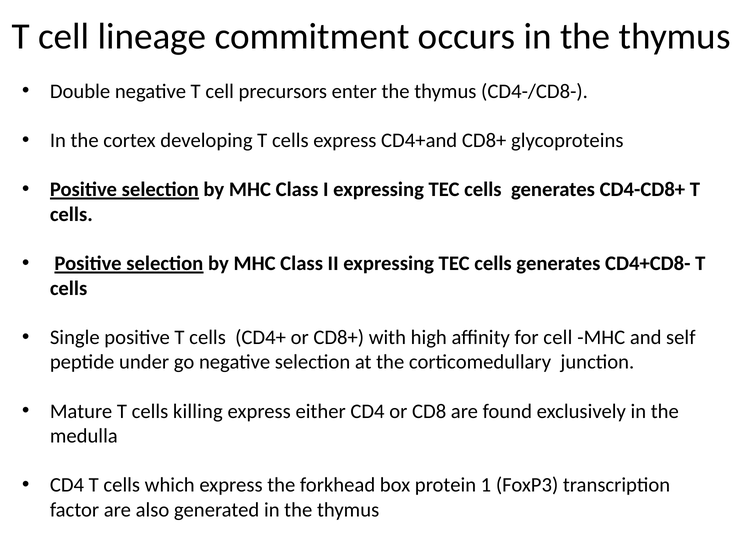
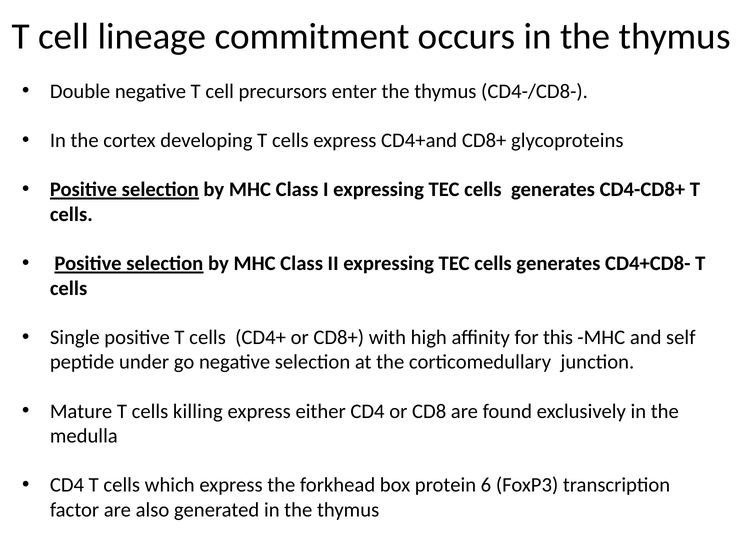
for cell: cell -> this
1: 1 -> 6
